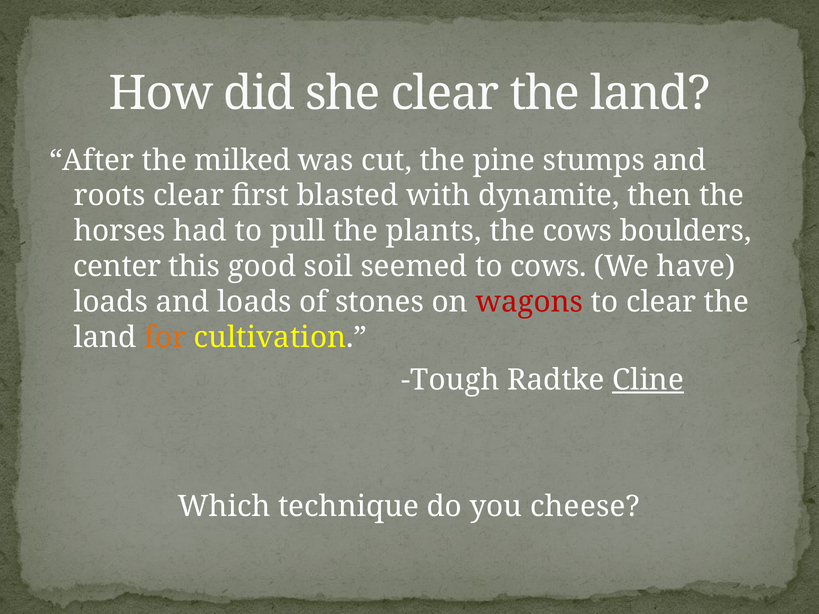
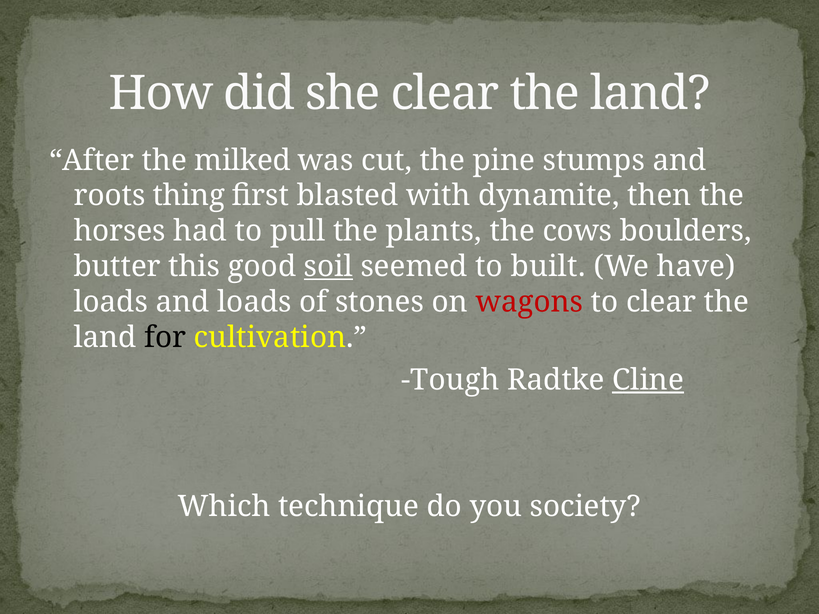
roots clear: clear -> thing
center: center -> butter
soil underline: none -> present
to cows: cows -> built
for colour: orange -> black
cheese: cheese -> society
